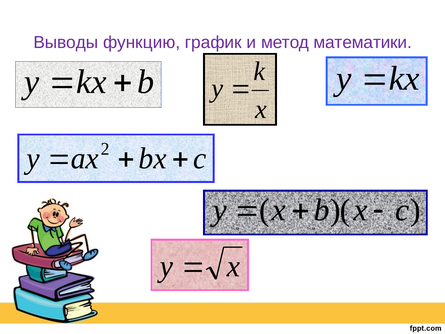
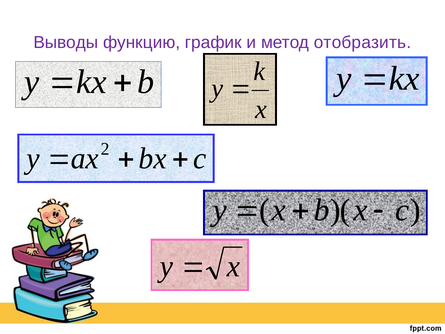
математики: математики -> отобразить
